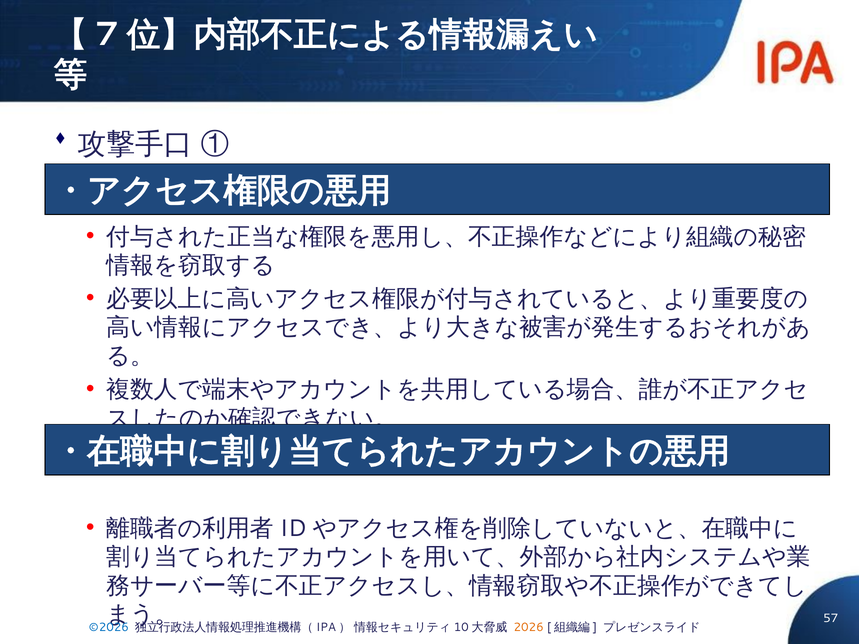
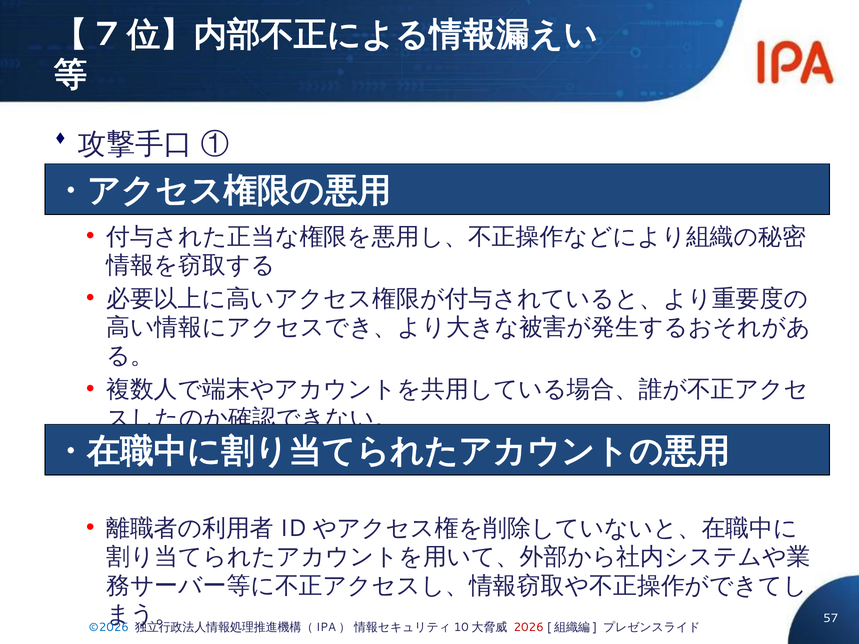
2026 colour: orange -> red
